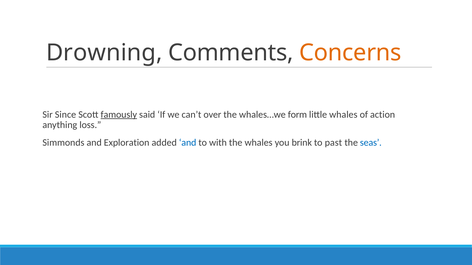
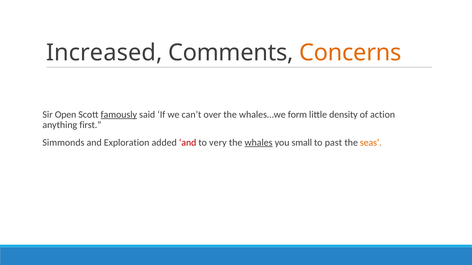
Drowning: Drowning -> Increased
Since: Since -> Open
little whales: whales -> density
loss: loss -> first
and at (188, 143) colour: blue -> red
with: with -> very
whales at (259, 143) underline: none -> present
brink: brink -> small
seas colour: blue -> orange
